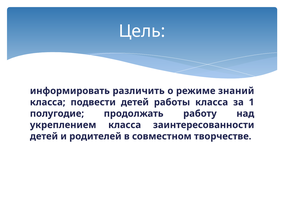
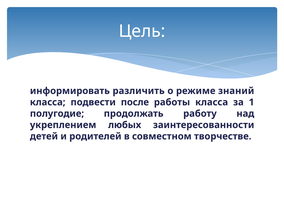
подвести детей: детей -> после
укреплением класса: класса -> любых
